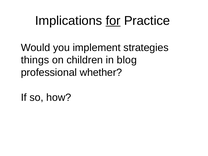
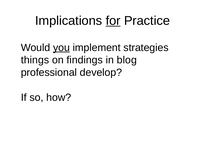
you underline: none -> present
children: children -> findings
whether: whether -> develop
